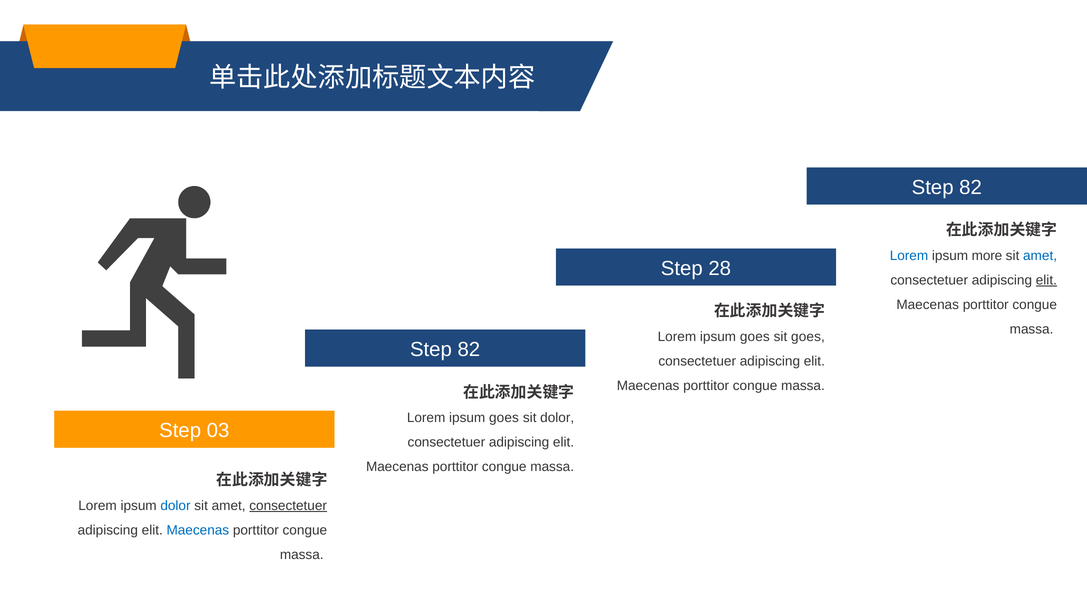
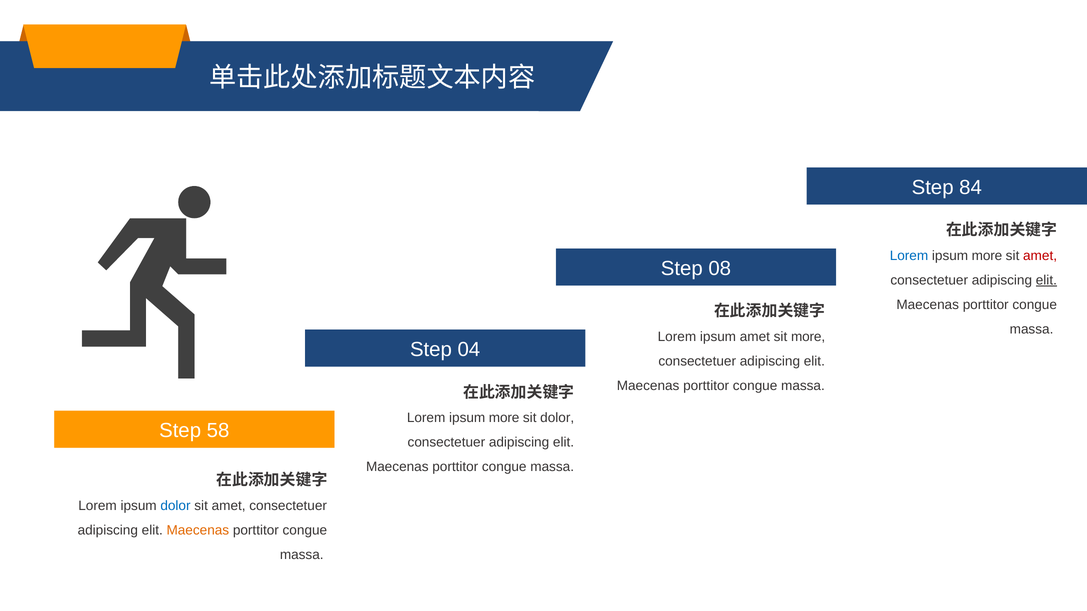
82 at (971, 188): 82 -> 84
amet at (1040, 256) colour: blue -> red
28: 28 -> 08
goes at (755, 337): goes -> amet
sit goes: goes -> more
82 at (469, 350): 82 -> 04
goes at (504, 418): goes -> more
03: 03 -> 58
consectetuer at (288, 506) underline: present -> none
Maecenas at (198, 530) colour: blue -> orange
